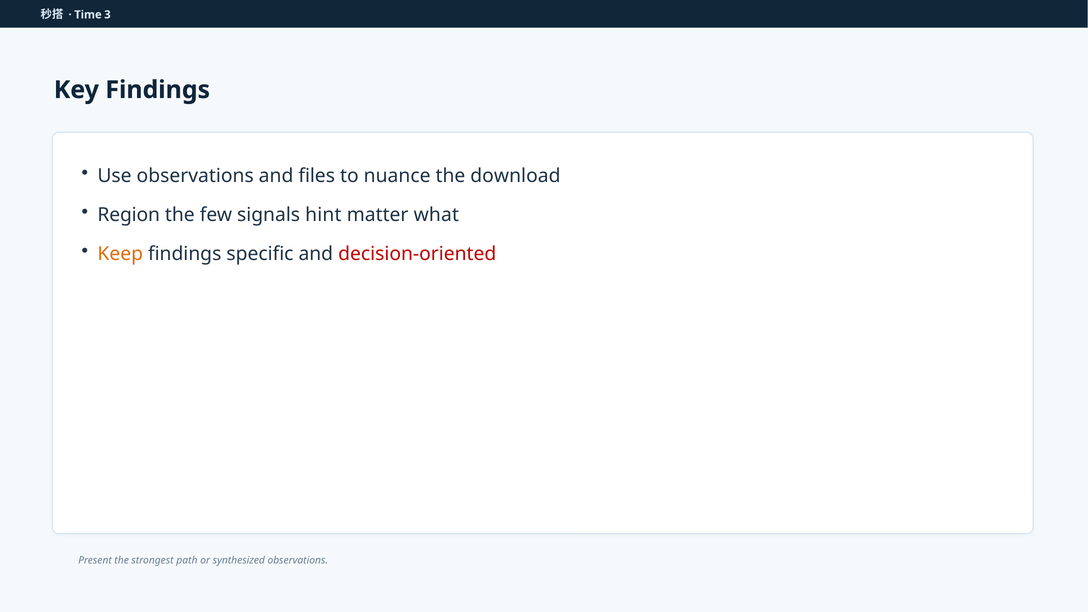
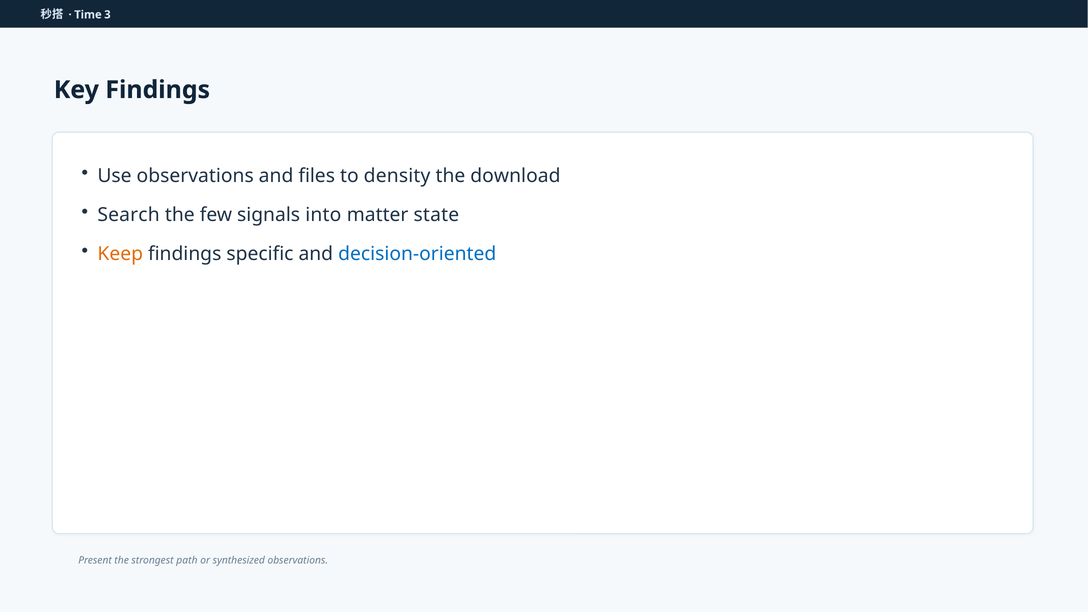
nuance: nuance -> density
Region: Region -> Search
hint: hint -> into
what: what -> state
decision-oriented colour: red -> blue
